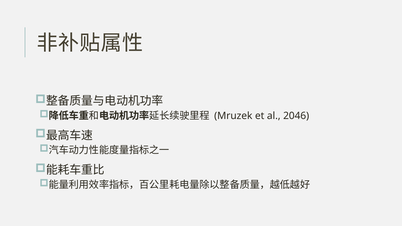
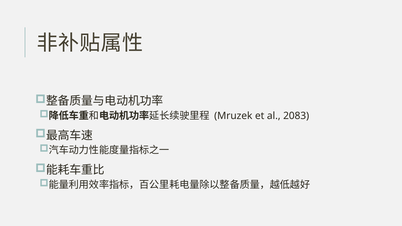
2046: 2046 -> 2083
